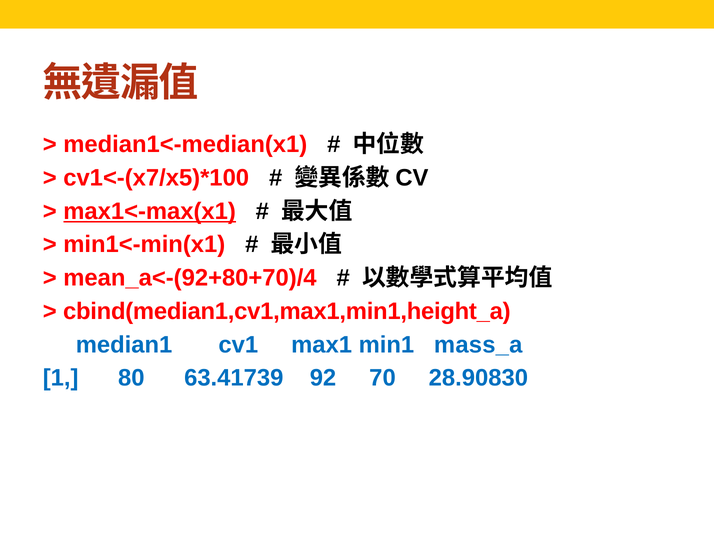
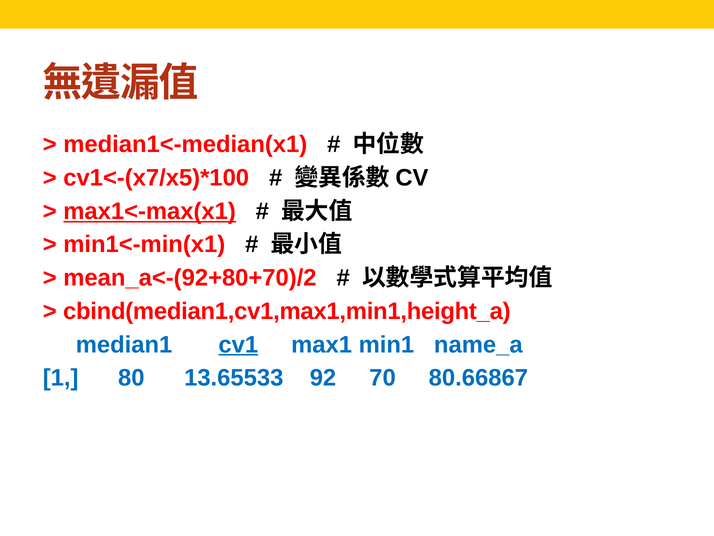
mean_a<-(92+80+70)/4: mean_a<-(92+80+70)/4 -> mean_a<-(92+80+70)/2
cv1 underline: none -> present
mass_a: mass_a -> name_a
63.41739: 63.41739 -> 13.65533
28.90830: 28.90830 -> 80.66867
